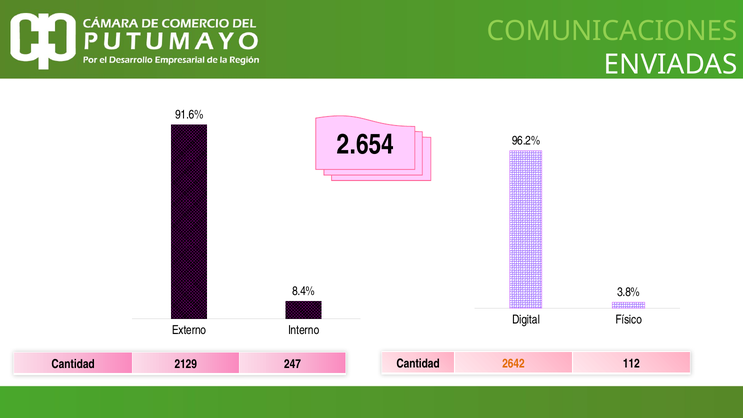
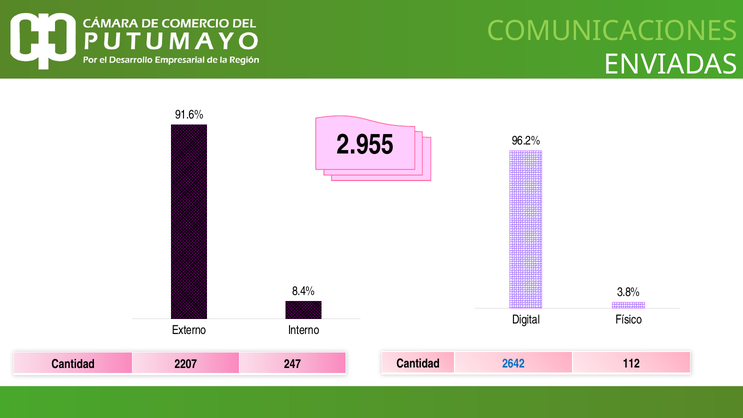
2.654: 2.654 -> 2.955
2129: 2129 -> 2207
2642 colour: orange -> blue
